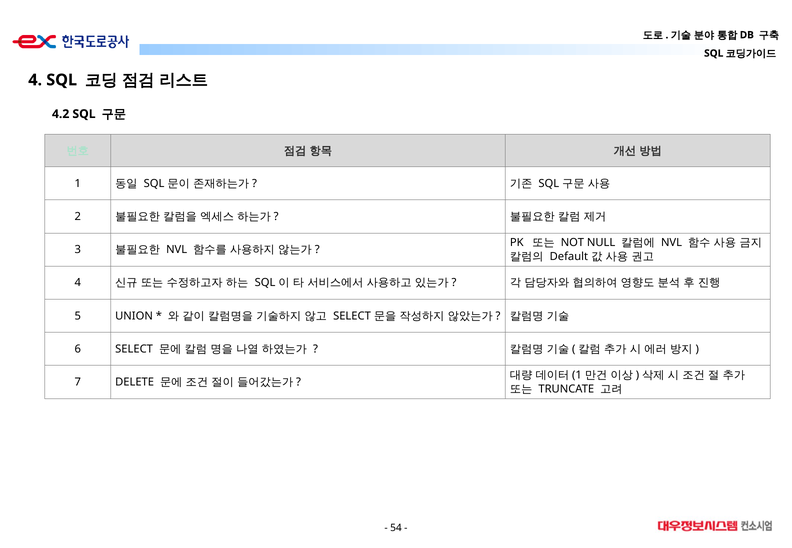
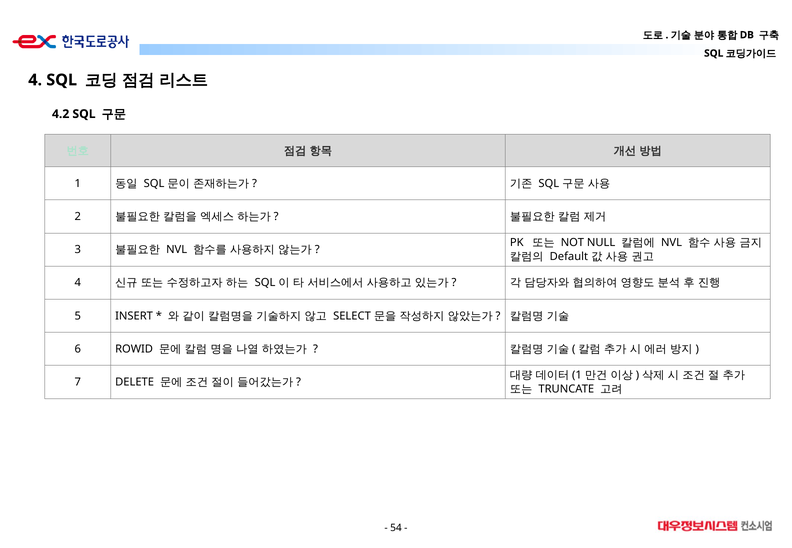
UNION: UNION -> INSERT
6 SELECT: SELECT -> ROWID
